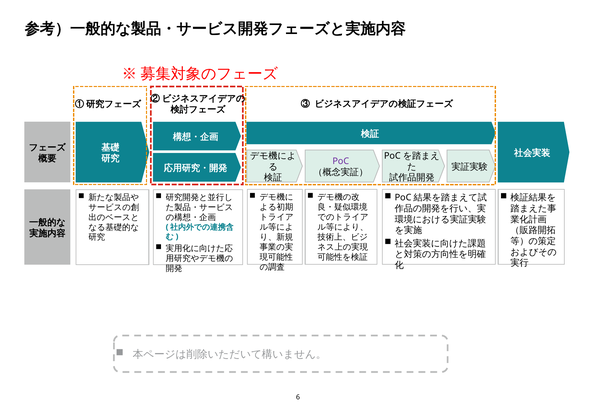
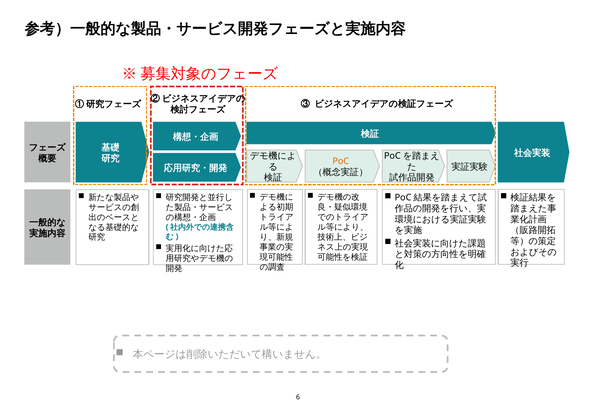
PoC colour: purple -> orange
